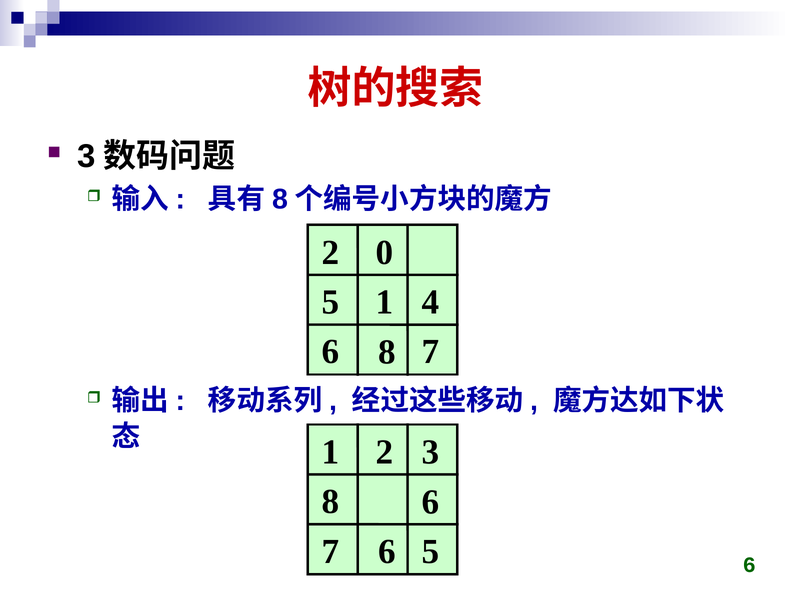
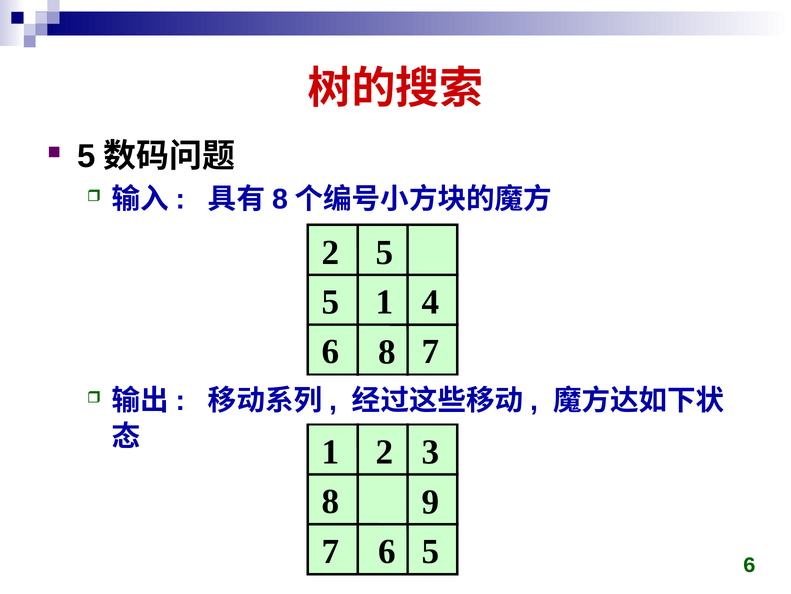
3 at (86, 156): 3 -> 5
2 0: 0 -> 5
6 at (430, 501): 6 -> 9
